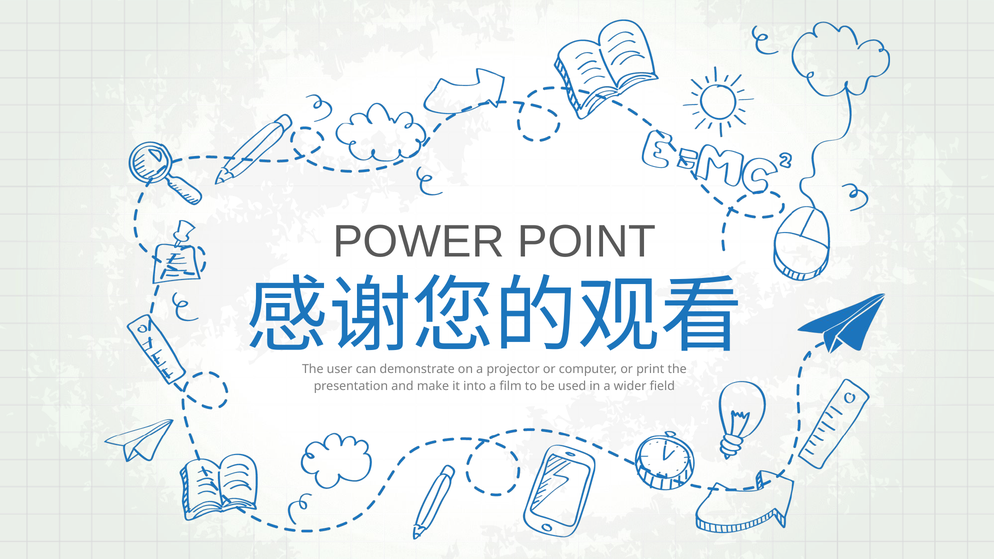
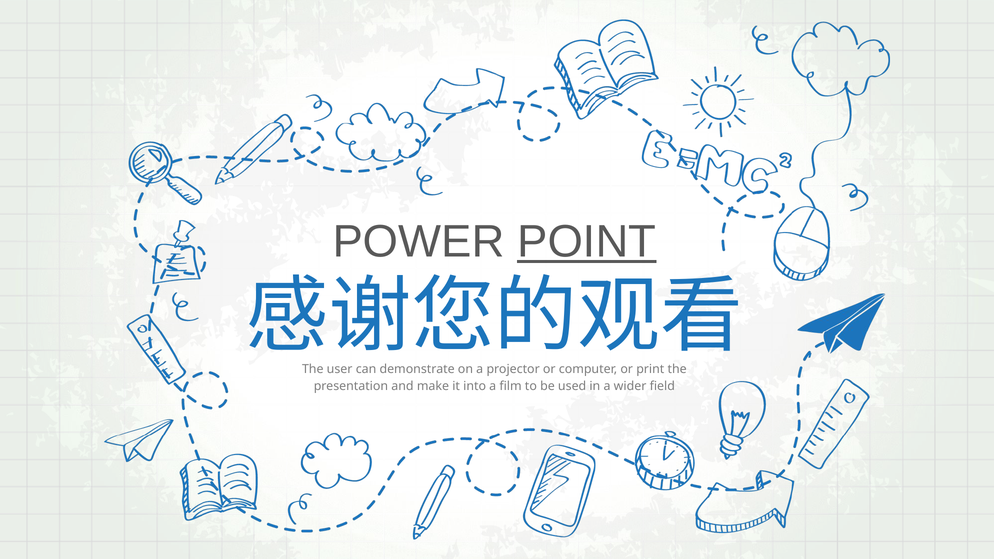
POINT underline: none -> present
